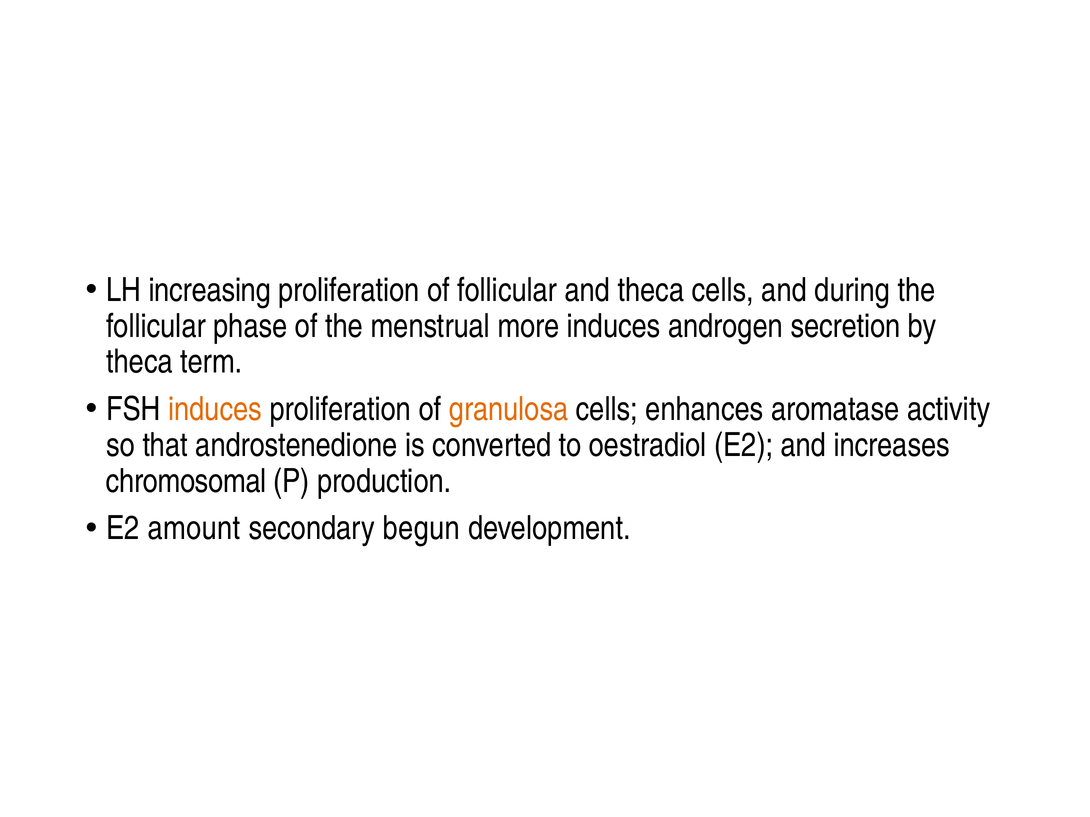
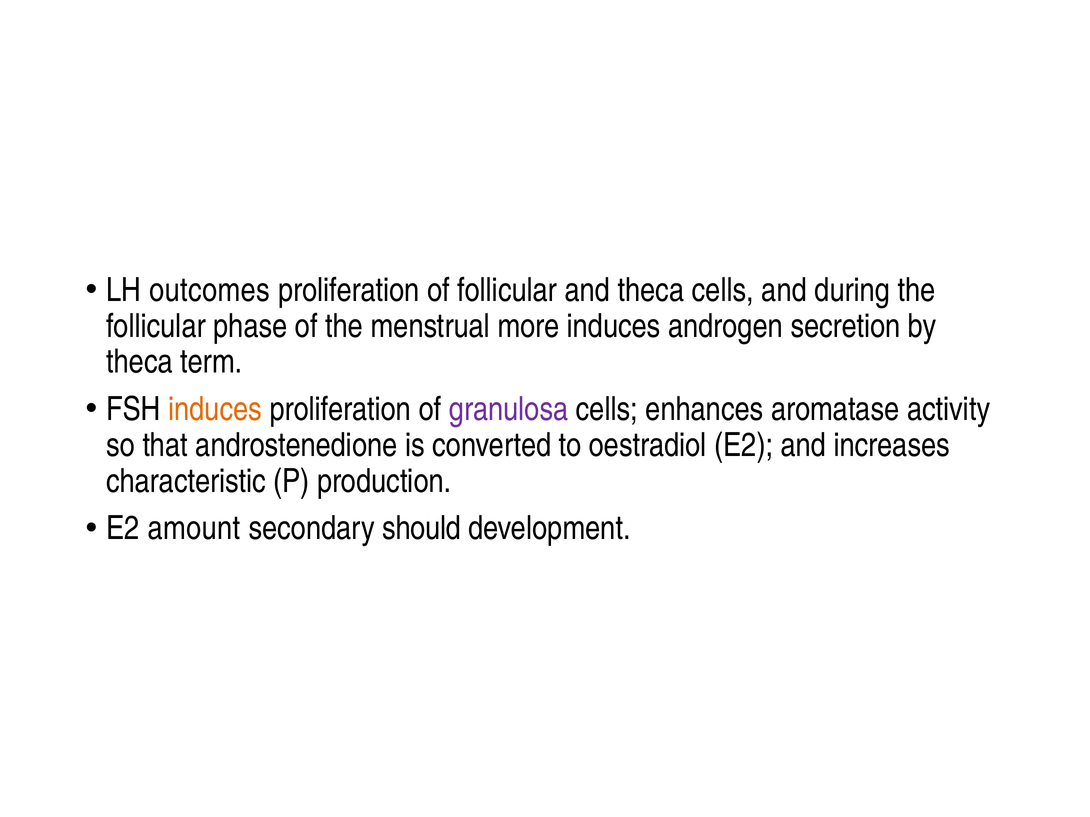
increasing: increasing -> outcomes
granulosa colour: orange -> purple
chromosomal: chromosomal -> characteristic
begun: begun -> should
